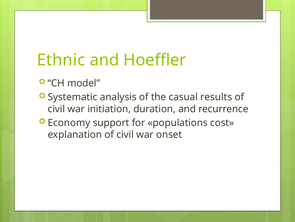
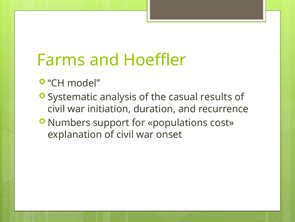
Ethnic: Ethnic -> Farms
Economy: Economy -> Numbers
